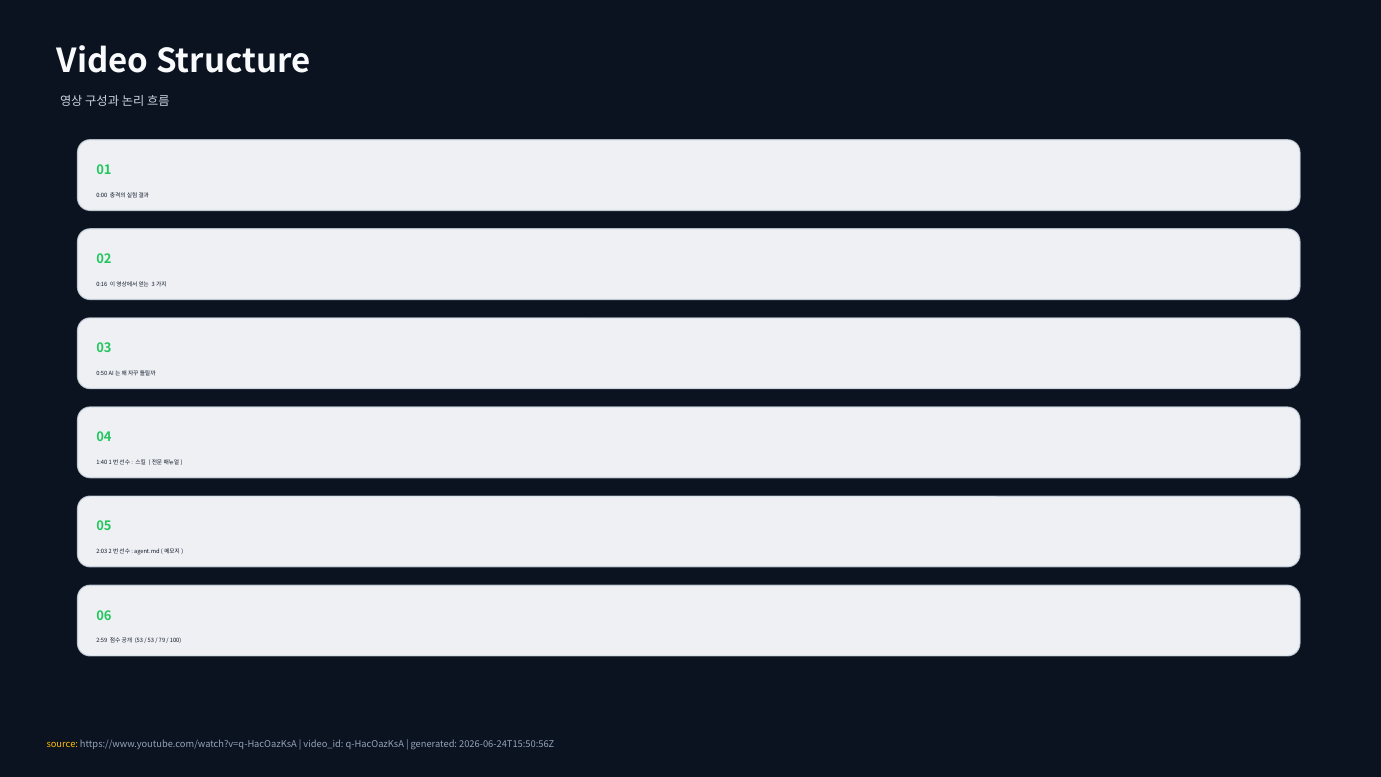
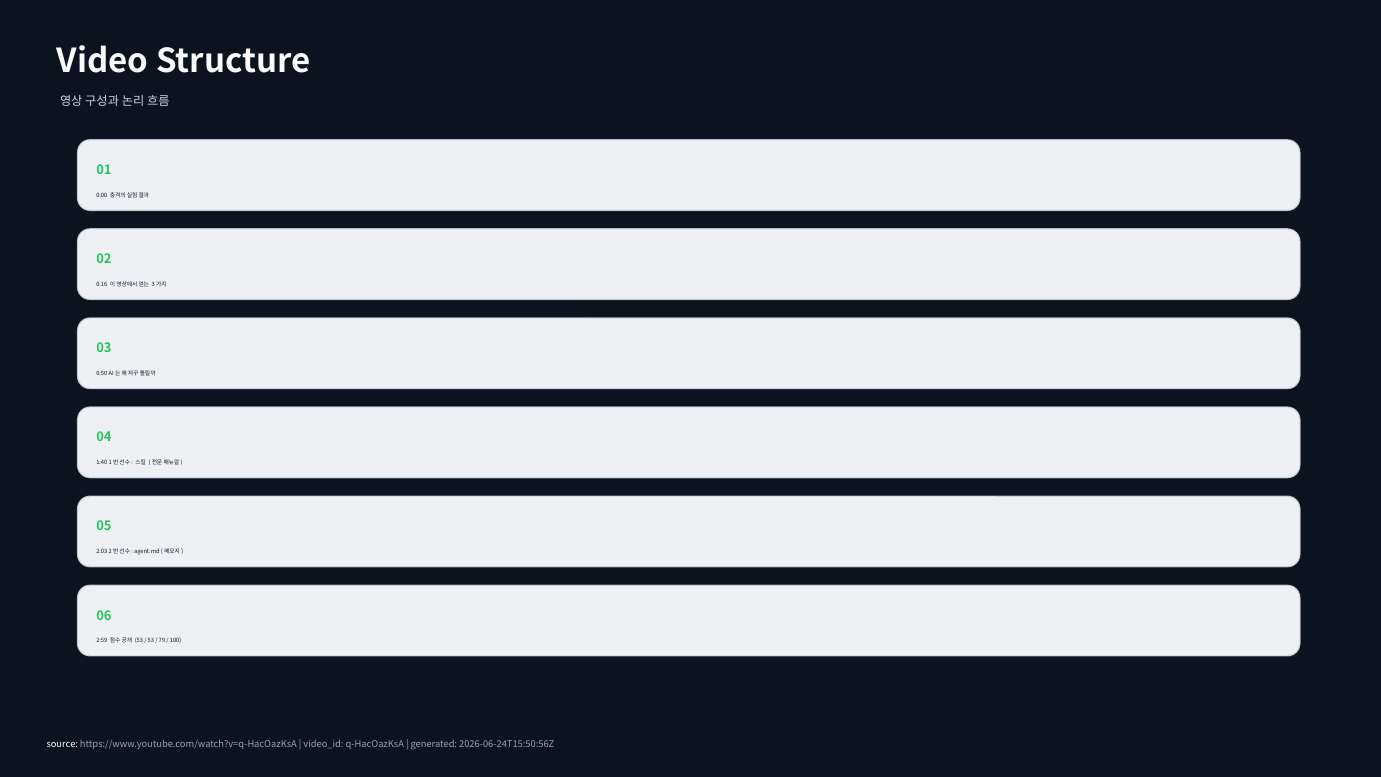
source colour: yellow -> white
